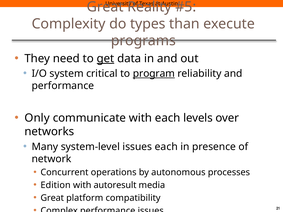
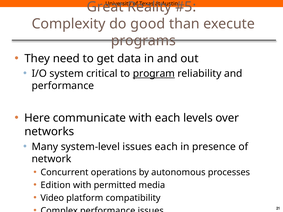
types: types -> good
get underline: present -> none
Only: Only -> Here
autoresult: autoresult -> permitted
Great at (52, 198): Great -> Video
